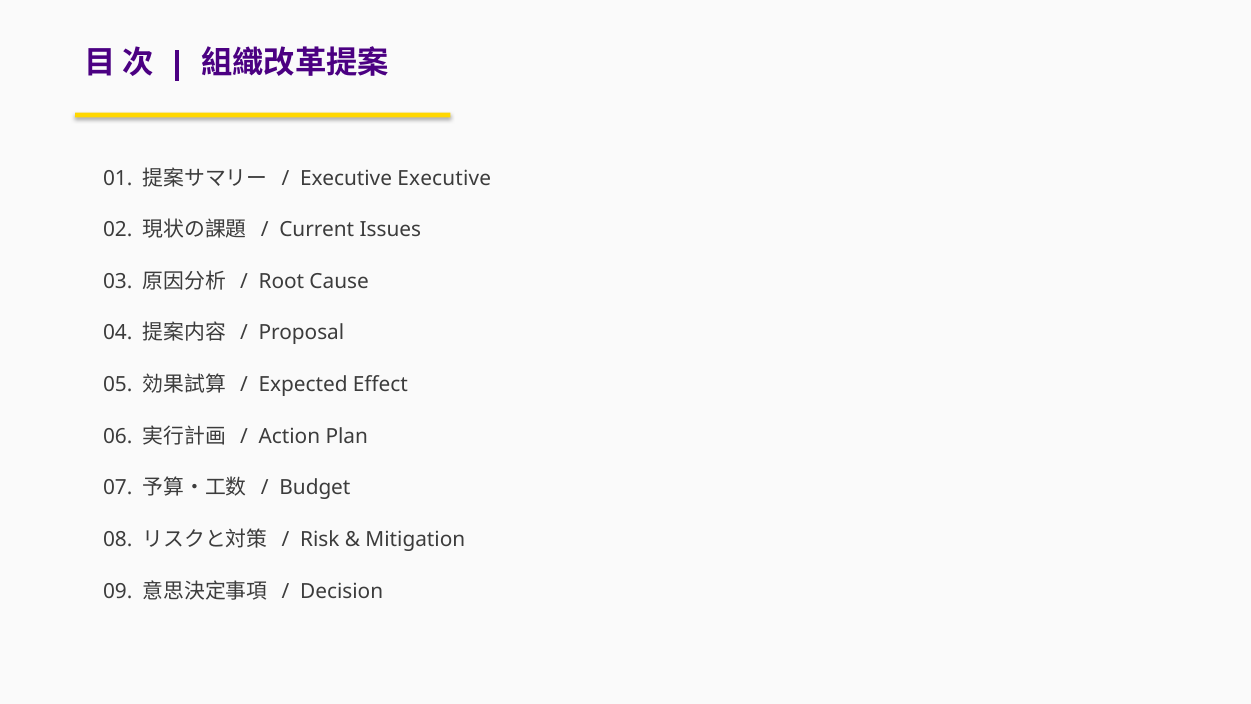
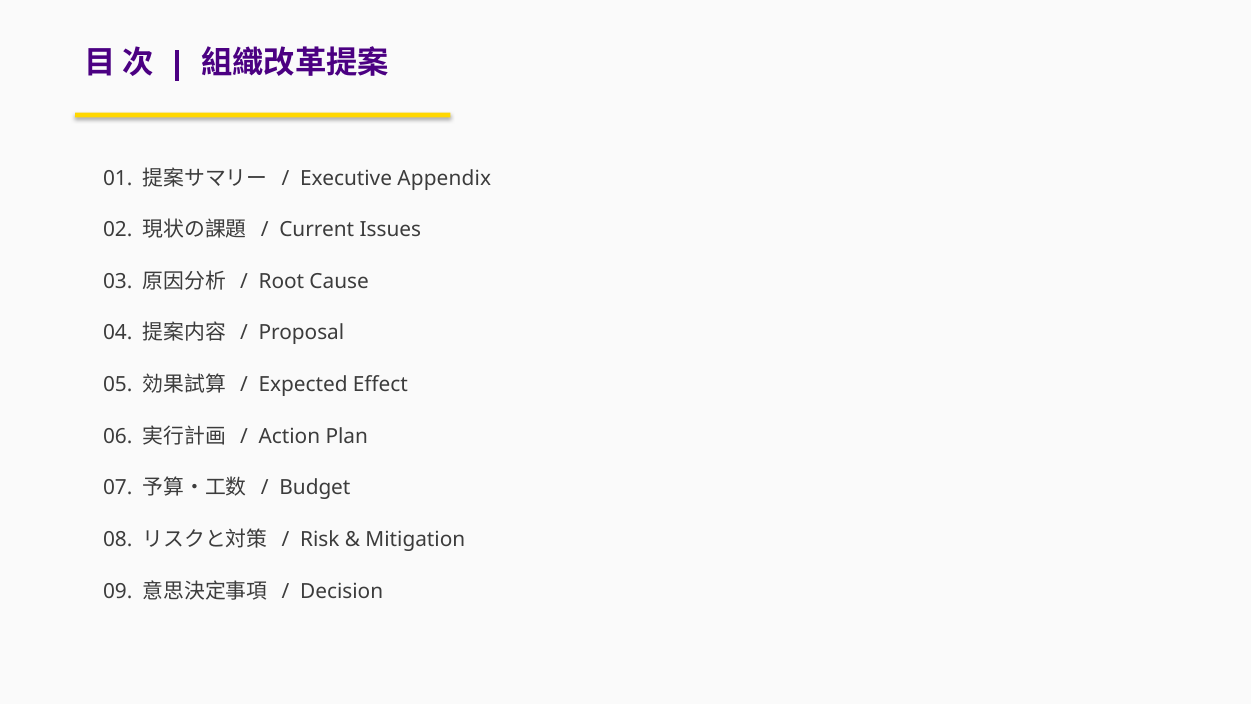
Executive Executive: Executive -> Appendix
